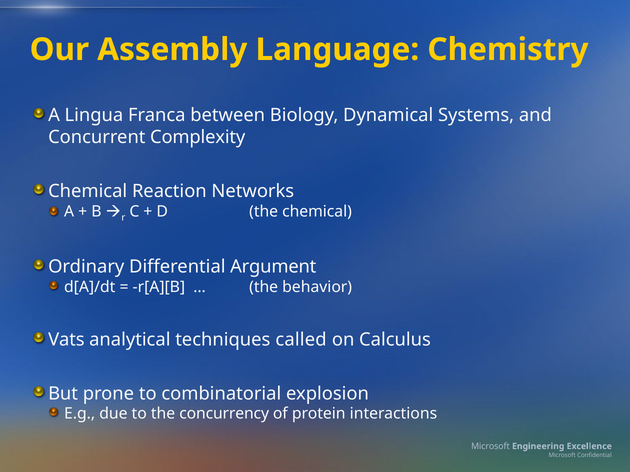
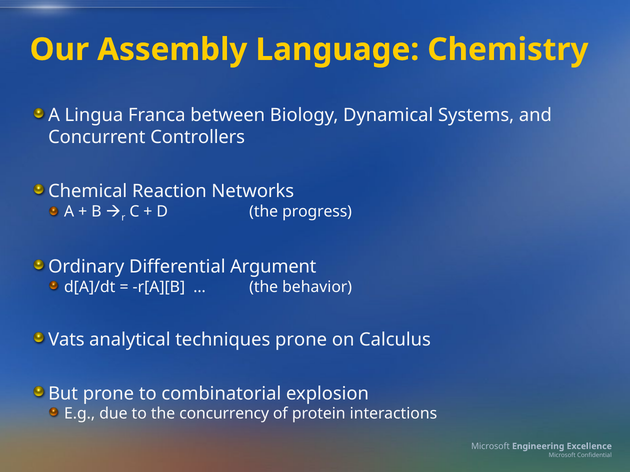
Complexity: Complexity -> Controllers
the chemical: chemical -> progress
techniques called: called -> prone
